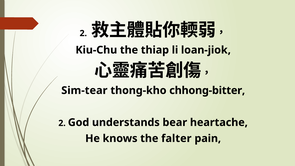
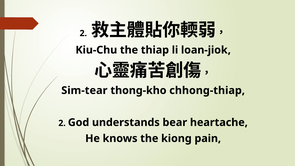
chhong-bitter: chhong-bitter -> chhong-thiap
falter: falter -> kiong
